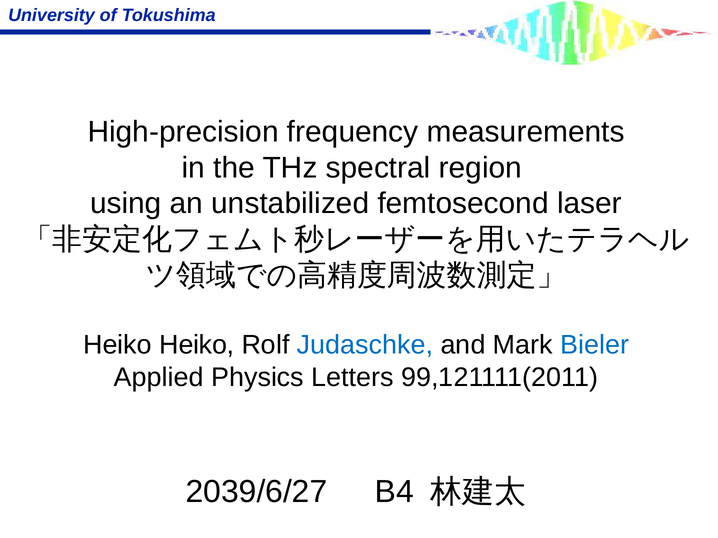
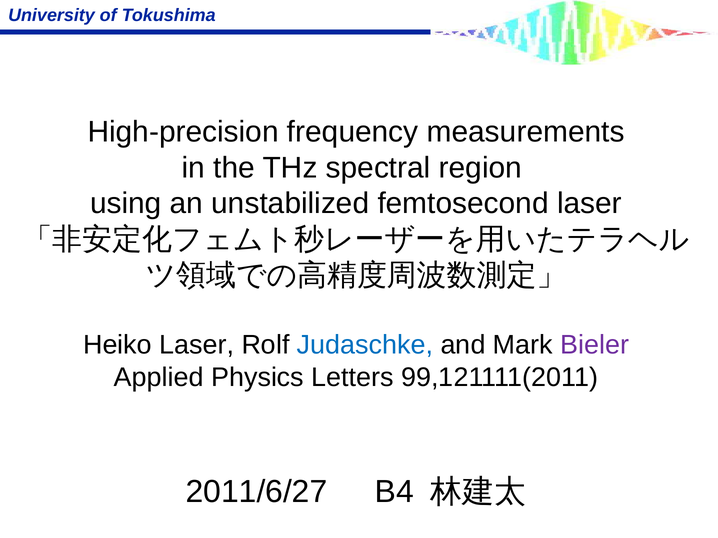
Heiko Heiko: Heiko -> Laser
Bieler colour: blue -> purple
2039/6/27: 2039/6/27 -> 2011/6/27
